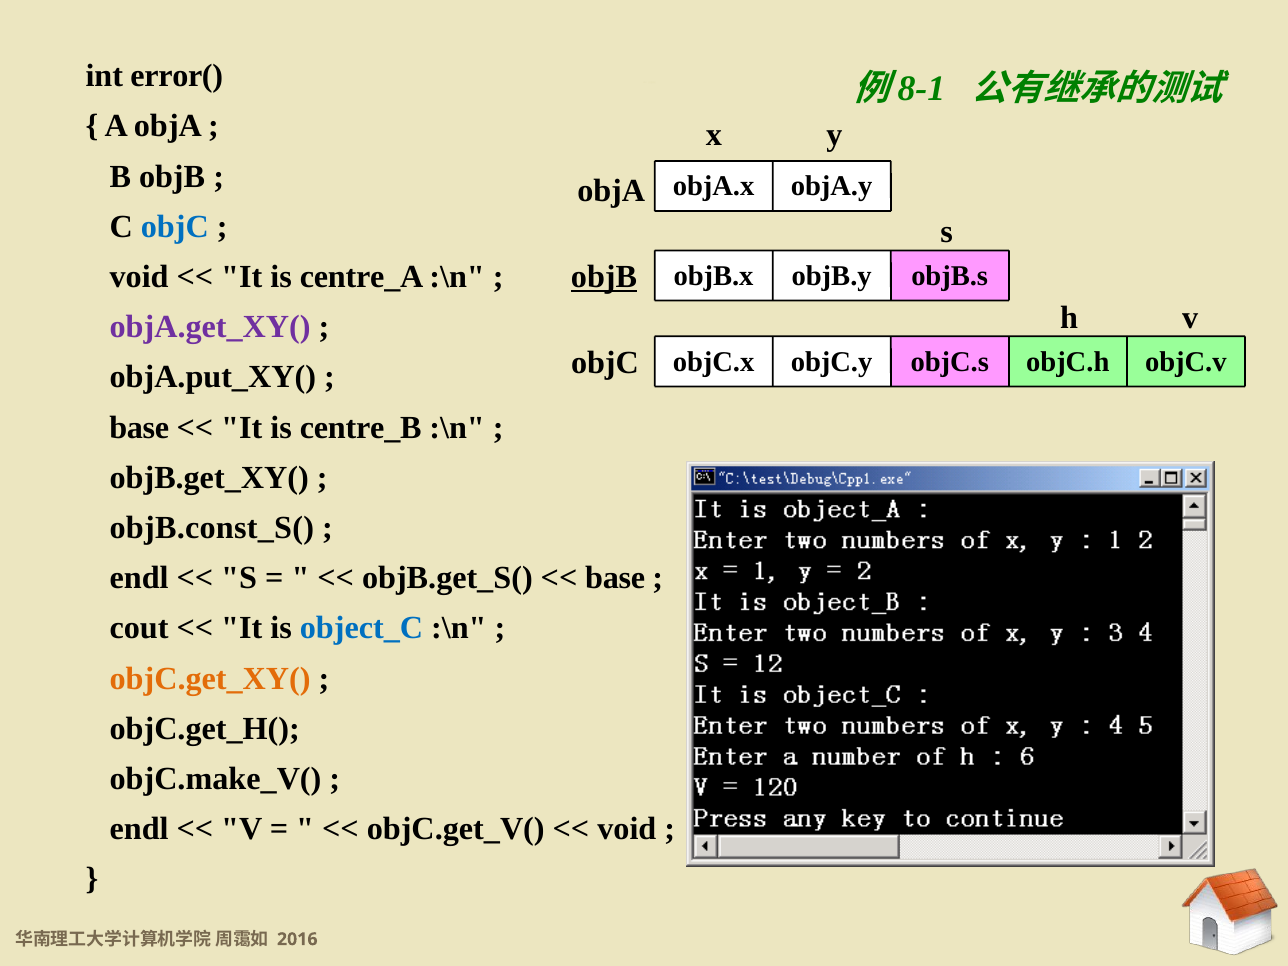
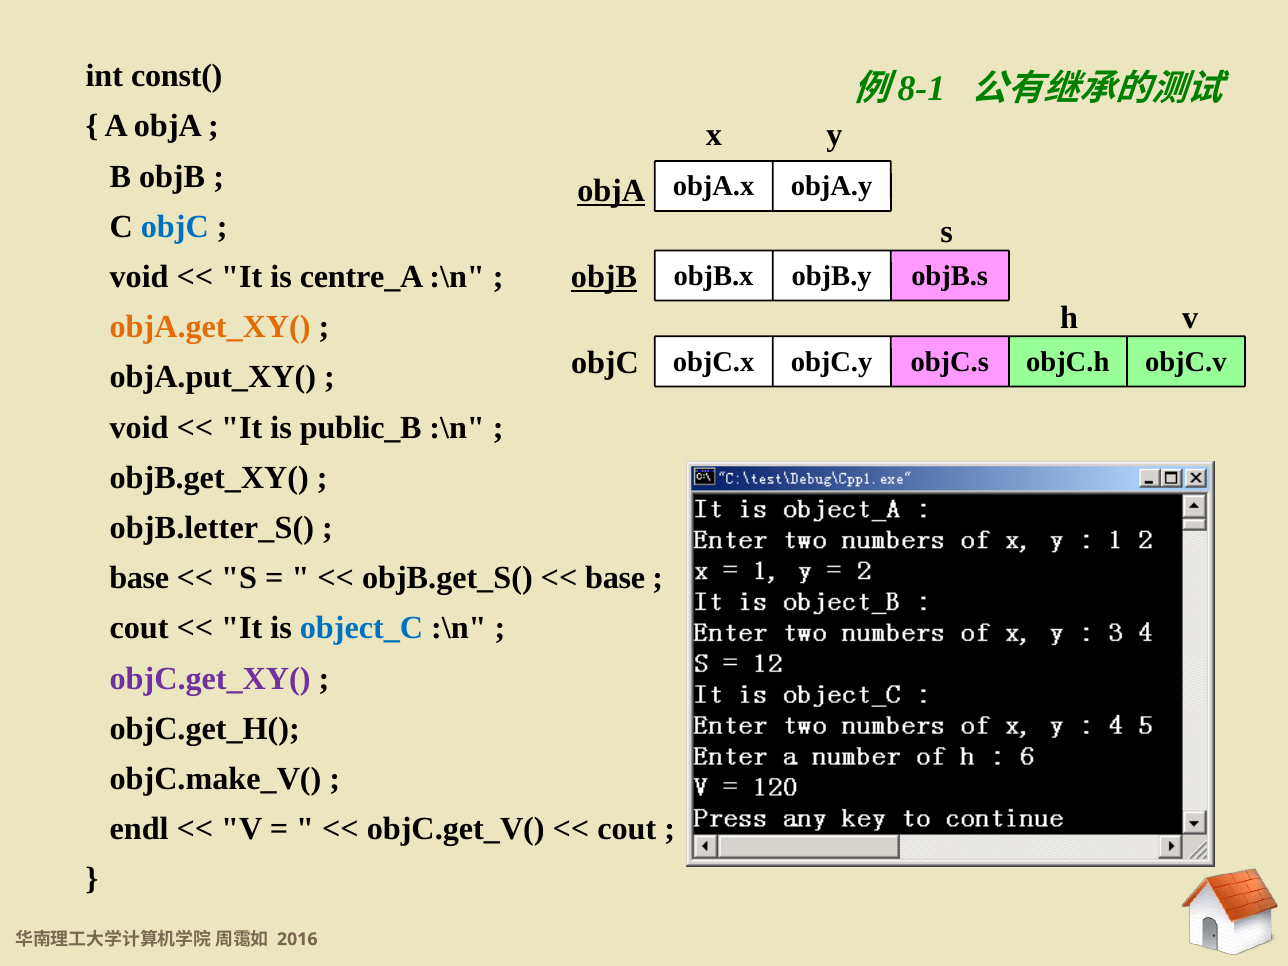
error(: error( -> const(
objA at (611, 191) underline: none -> present
objA.get_XY( colour: purple -> orange
base at (139, 427): base -> void
centre_B: centre_B -> public_B
objB.const_S(: objB.const_S( -> objB.letter_S(
endl at (139, 578): endl -> base
objC.get_XY( colour: orange -> purple
void at (627, 829): void -> cout
